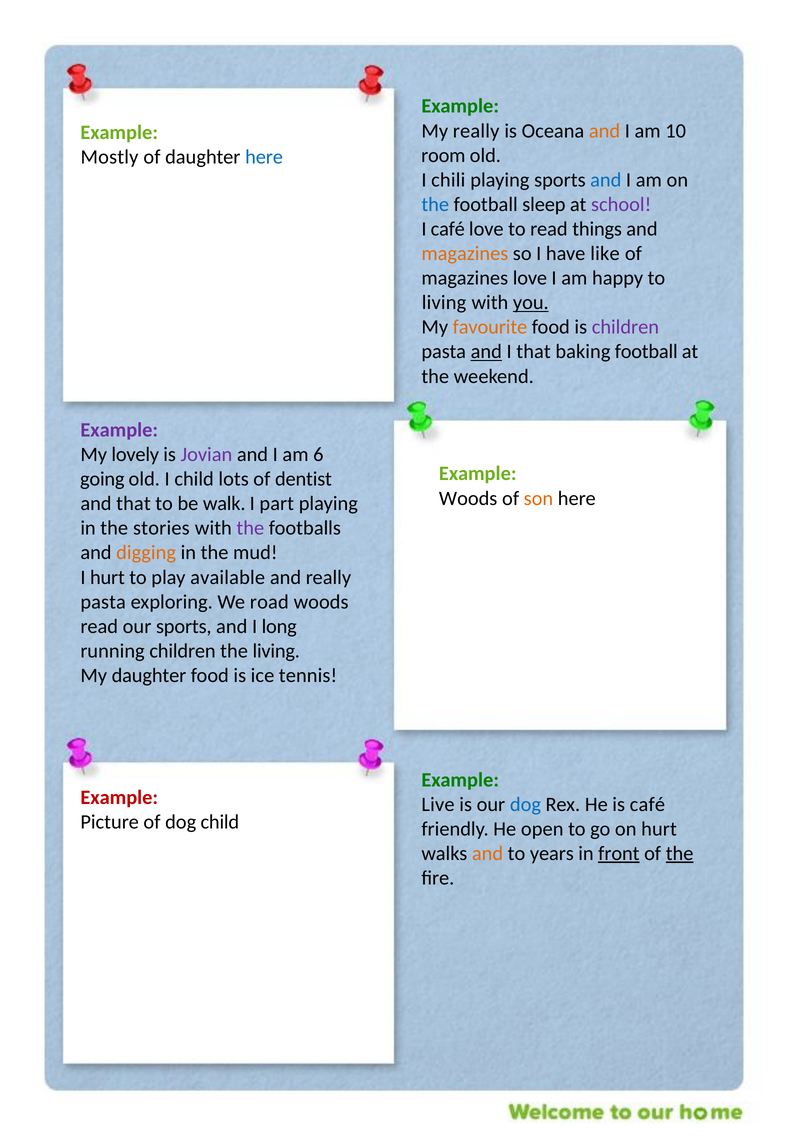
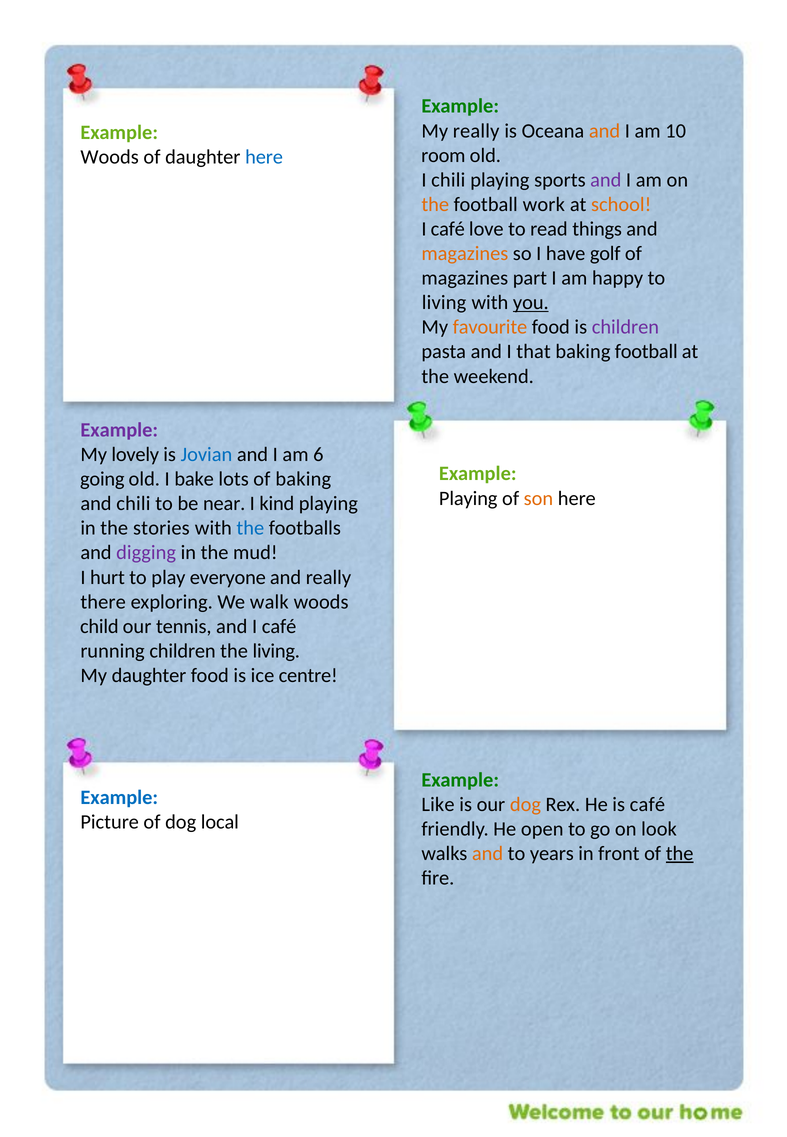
Mostly at (110, 157): Mostly -> Woods
and at (606, 180) colour: blue -> purple
the at (435, 204) colour: blue -> orange
sleep: sleep -> work
school colour: purple -> orange
like: like -> golf
magazines love: love -> part
and at (486, 352) underline: present -> none
Jovian colour: purple -> blue
I child: child -> bake
of dentist: dentist -> baking
Woods at (468, 498): Woods -> Playing
and that: that -> chili
walk: walk -> near
part: part -> kind
the at (250, 528) colour: purple -> blue
digging colour: orange -> purple
available: available -> everyone
pasta at (103, 602): pasta -> there
road: road -> walk
read at (99, 626): read -> child
our sports: sports -> tennis
and I long: long -> café
tennis: tennis -> centre
Example at (119, 797) colour: red -> blue
Live: Live -> Like
dog at (525, 804) colour: blue -> orange
dog child: child -> local
on hurt: hurt -> look
front underline: present -> none
